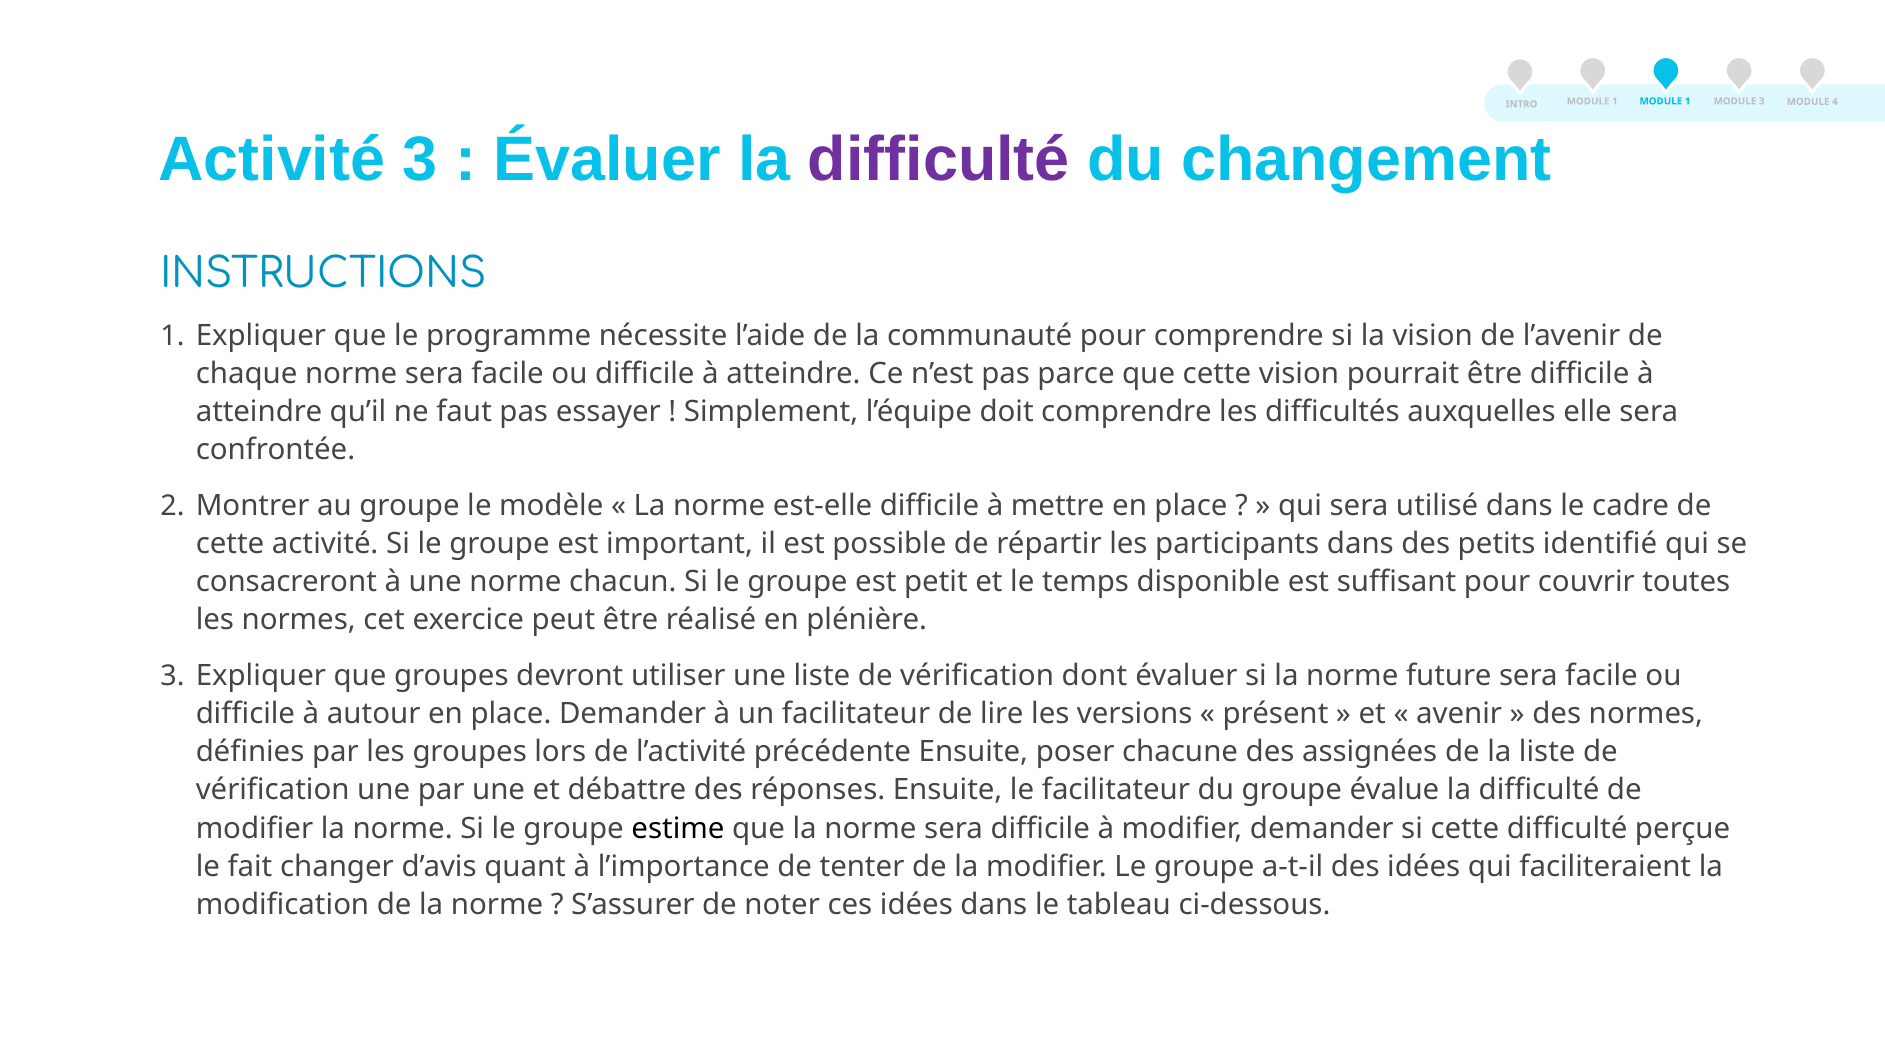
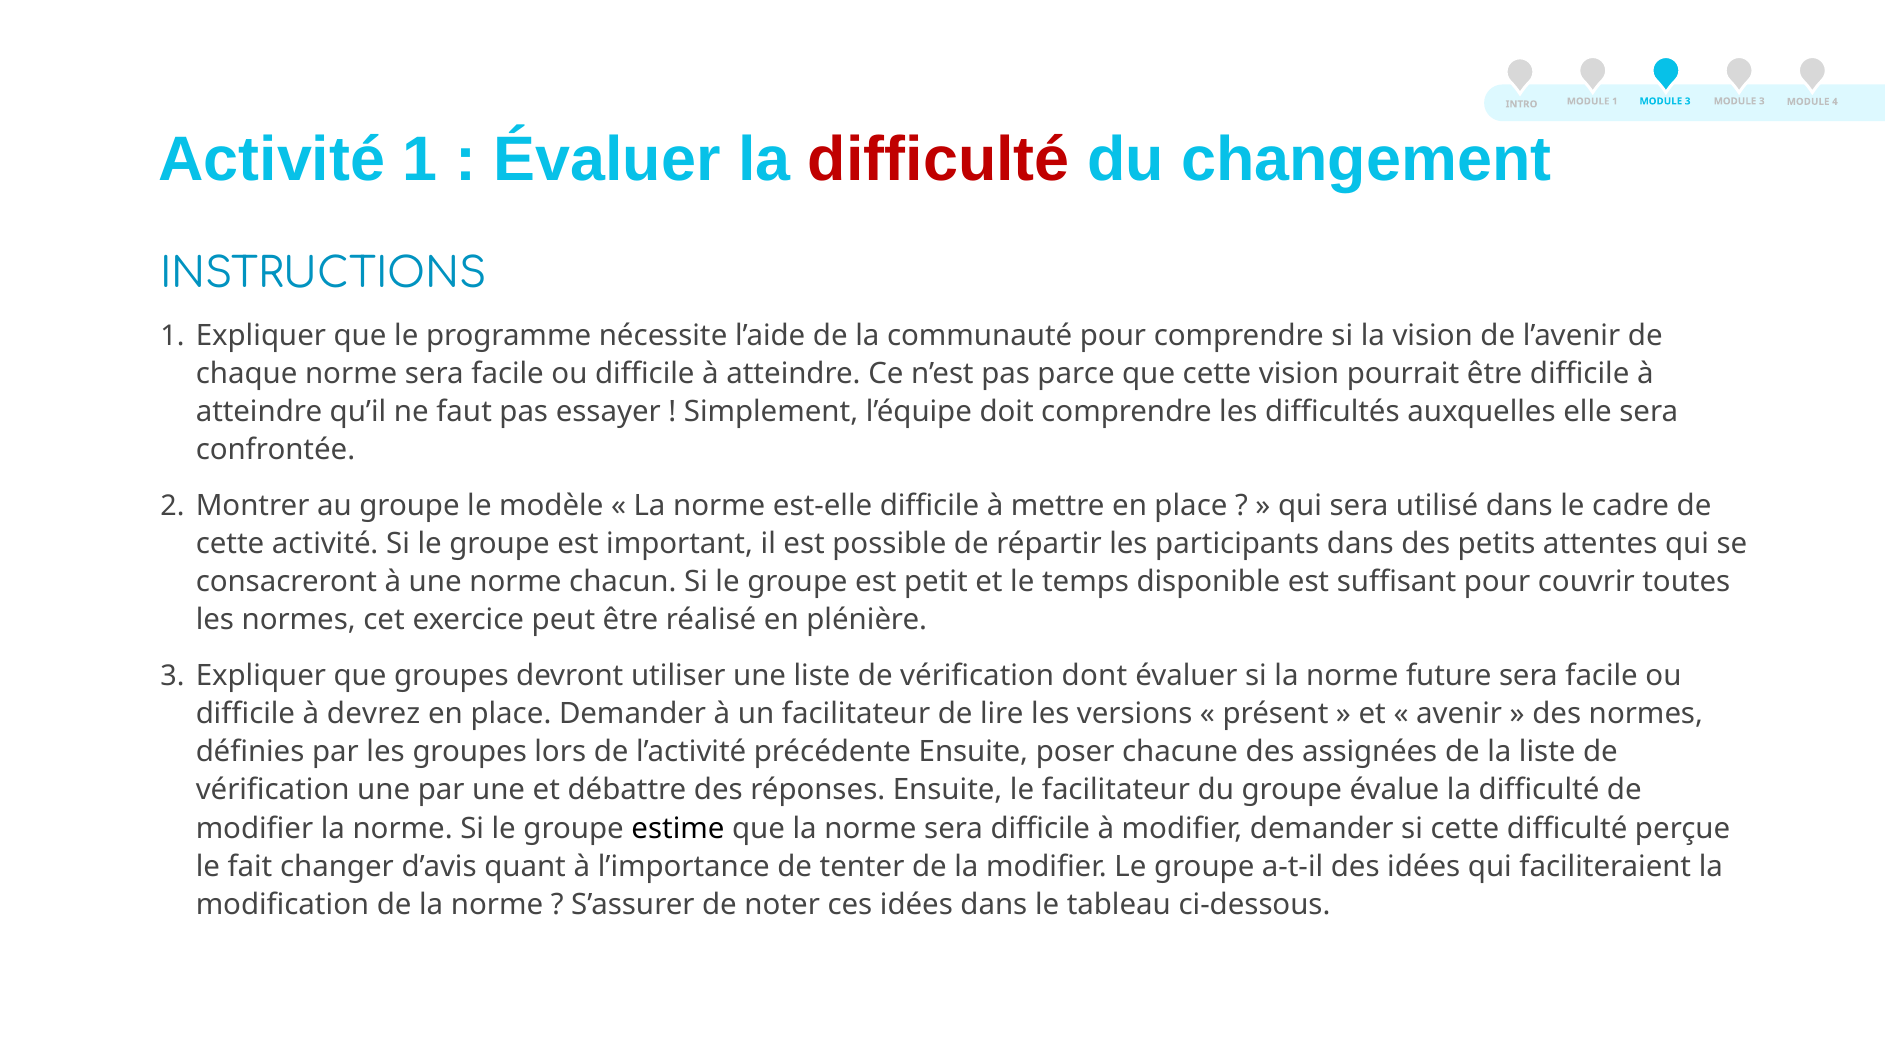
1 MODULE 1: 1 -> 3
Activité 3: 3 -> 1
difficulté at (939, 160) colour: purple -> red
identifié: identifié -> attentes
autour: autour -> devrez
